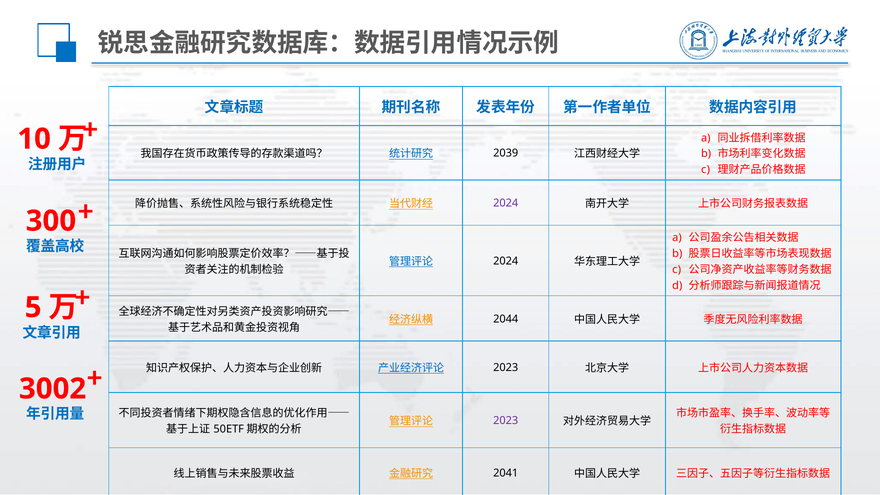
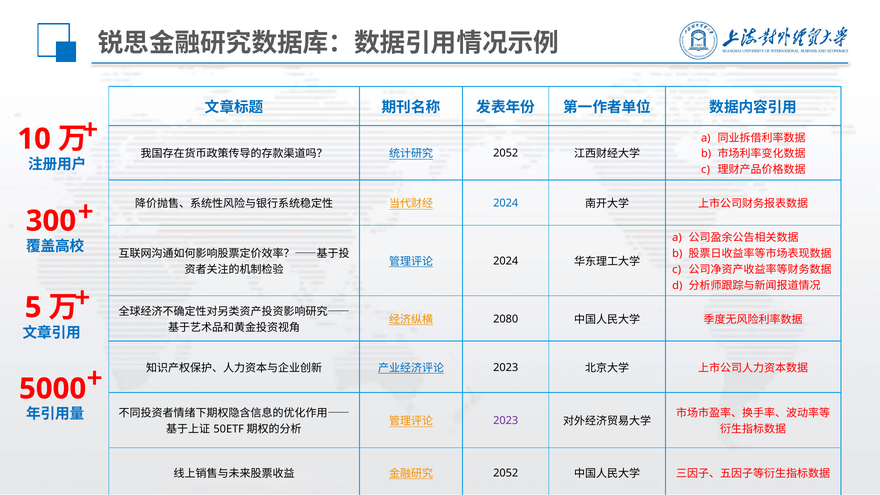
2039 at (506, 153): 2039 -> 2052
2024 at (506, 203) colour: purple -> blue
2044: 2044 -> 2080
3002: 3002 -> 5000
2041 at (506, 473): 2041 -> 2052
